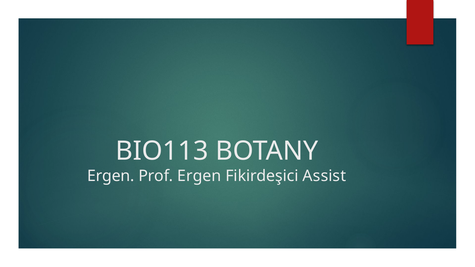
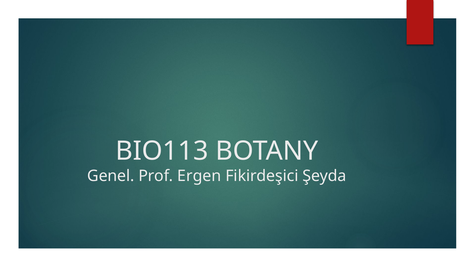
Ergen at (111, 176): Ergen -> Genel
Assist: Assist -> Şeyda
